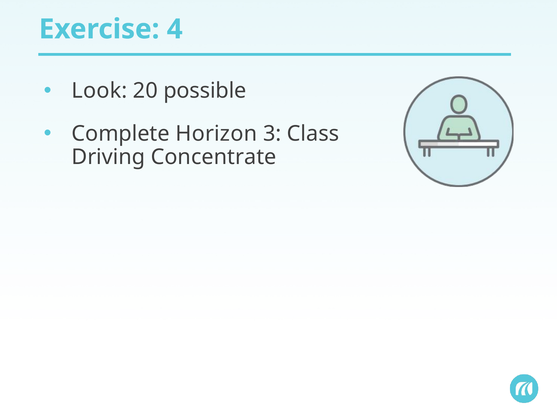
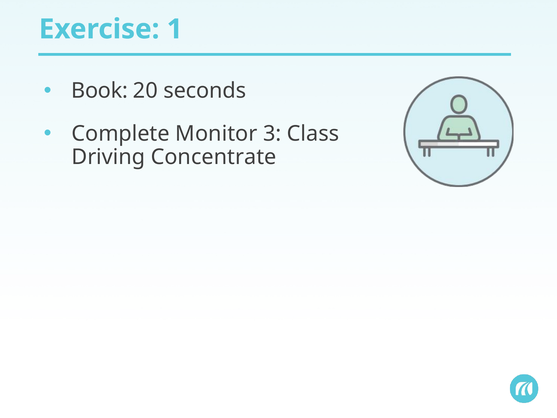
4: 4 -> 1
Look: Look -> Book
possible: possible -> seconds
Horizon: Horizon -> Monitor
